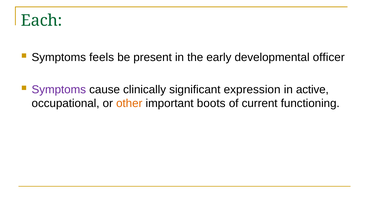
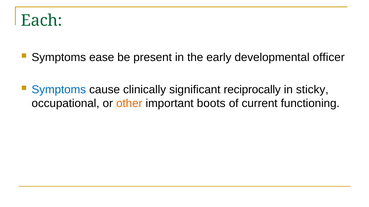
feels: feels -> ease
Symptoms at (59, 90) colour: purple -> blue
expression: expression -> reciprocally
active: active -> sticky
